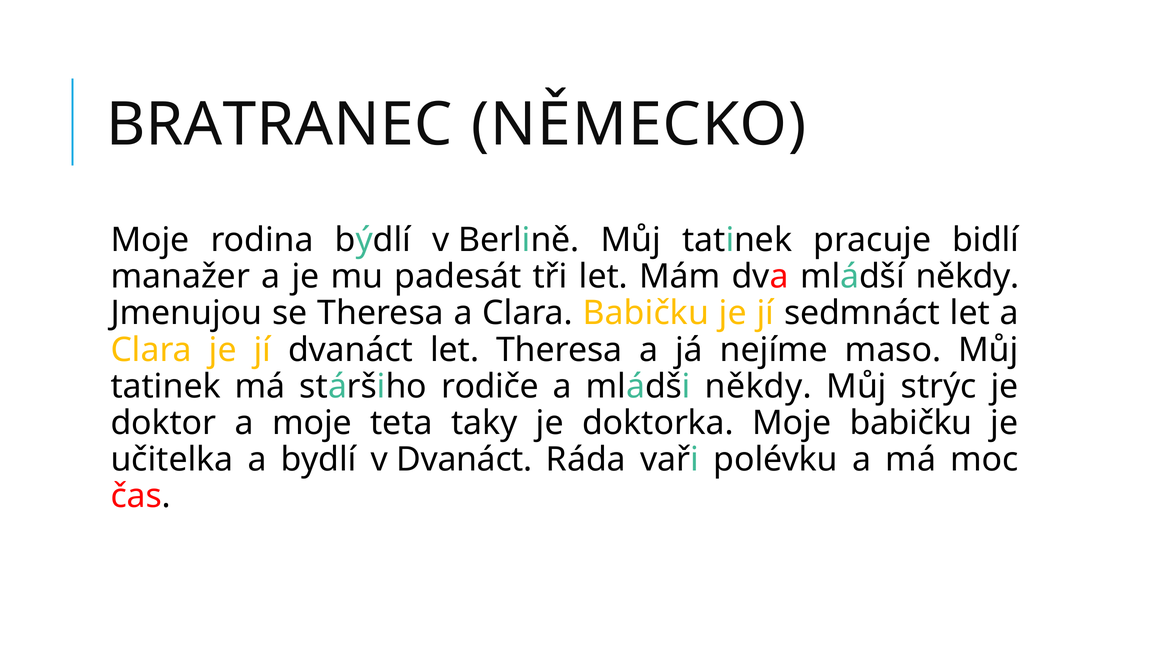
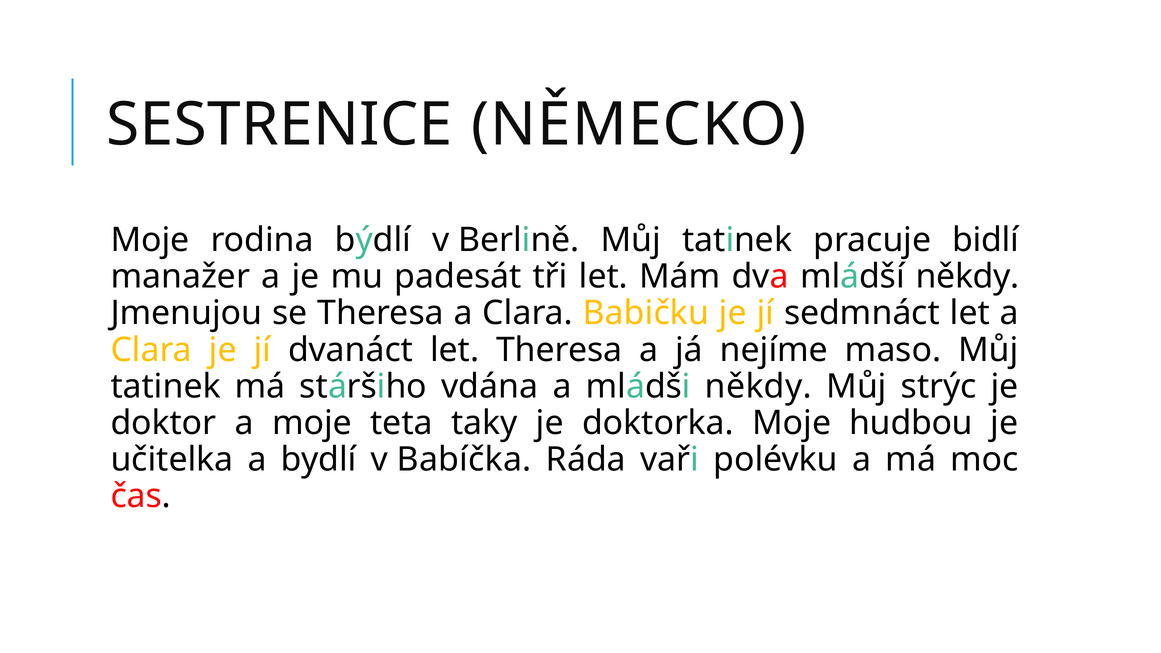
BRATRANEC: BRATRANEC -> SESTRENICE
rodiče: rodiče -> vdána
Moje babičku: babičku -> hudbou
v Dvanáct: Dvanáct -> Babíčka
